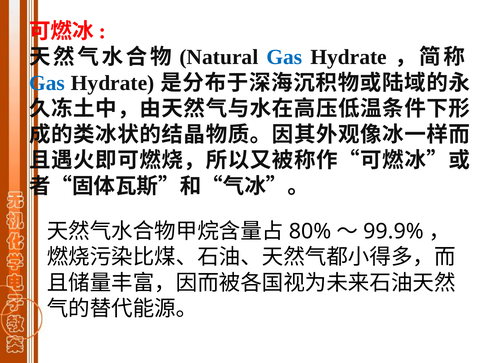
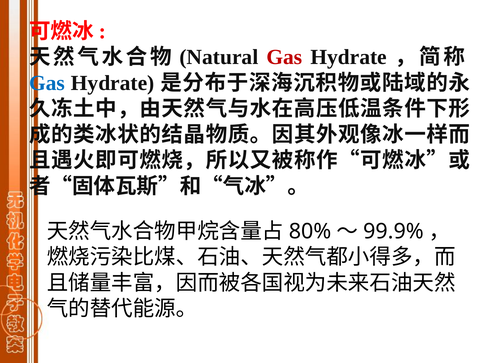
Gas at (284, 57) colour: blue -> red
